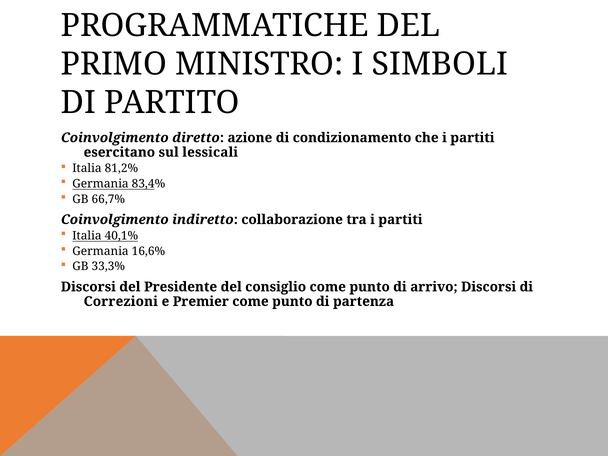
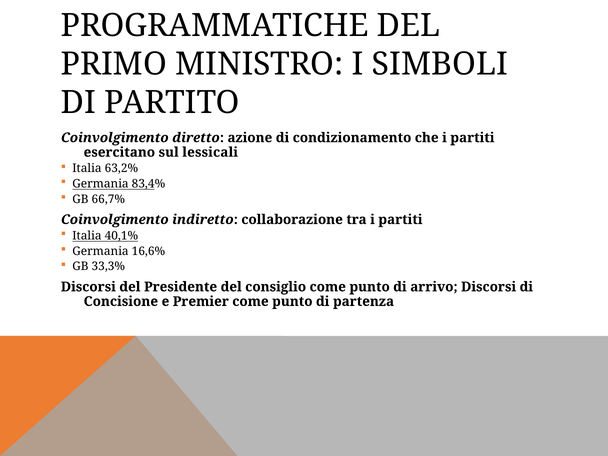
81,2%: 81,2% -> 63,2%
Correzioni: Correzioni -> Concisione
